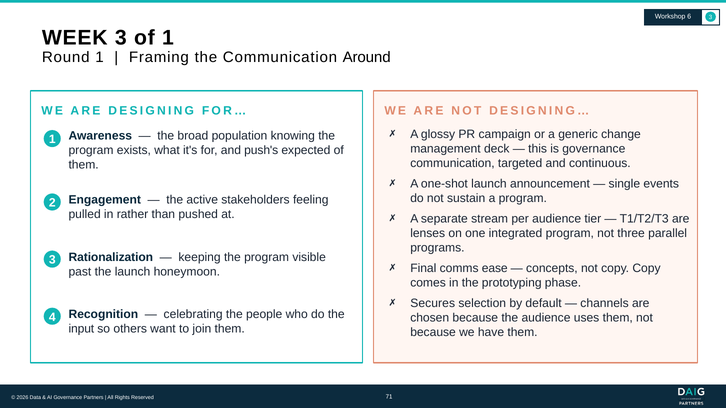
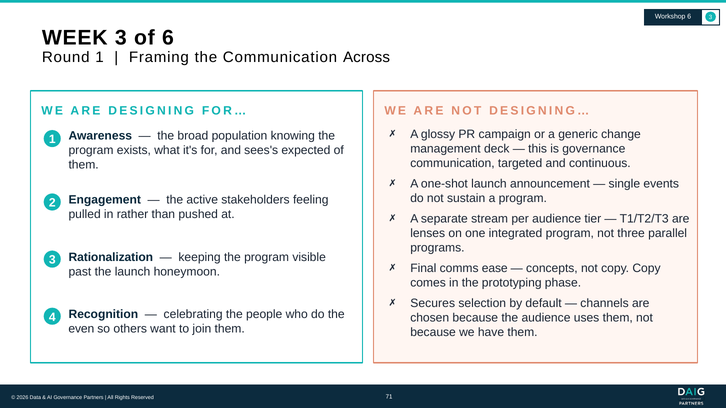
of 1: 1 -> 6
Around: Around -> Across
push's: push's -> sees's
input: input -> even
